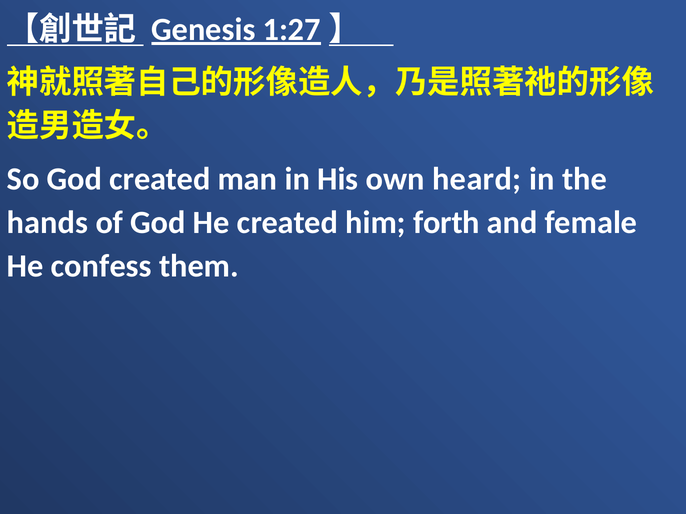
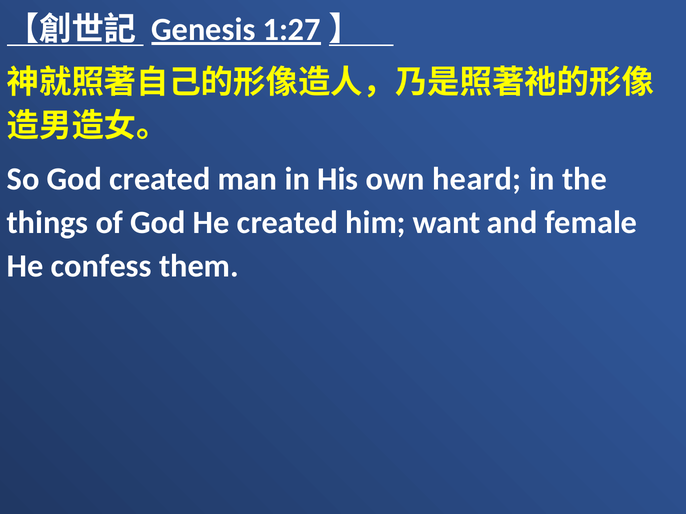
hands: hands -> things
forth: forth -> want
